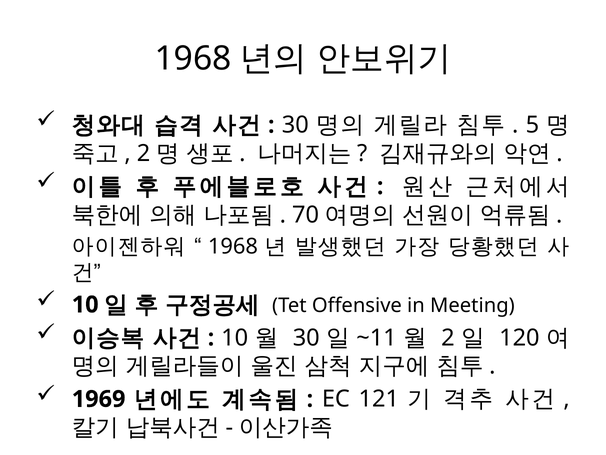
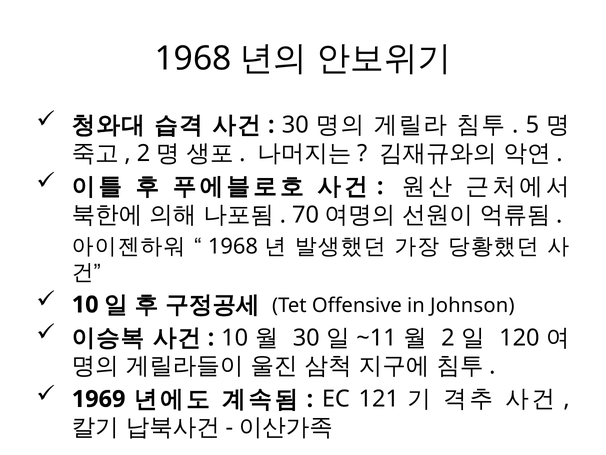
Meeting: Meeting -> Johnson
